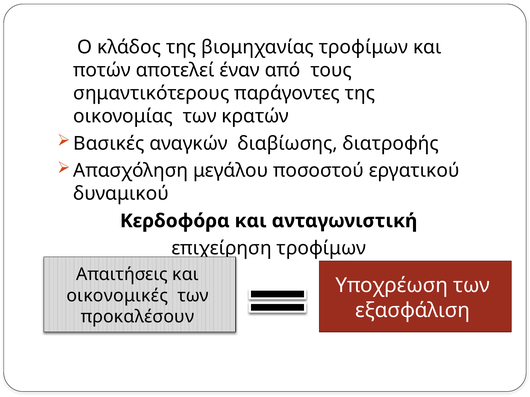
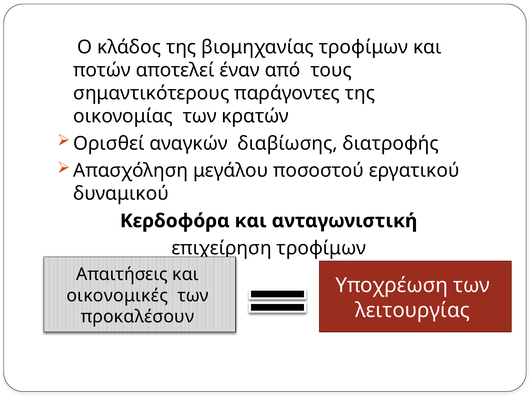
Βασικές: Βασικές -> Ορισθεί
εξασφάλιση: εξασφάλιση -> λειτουργίας
